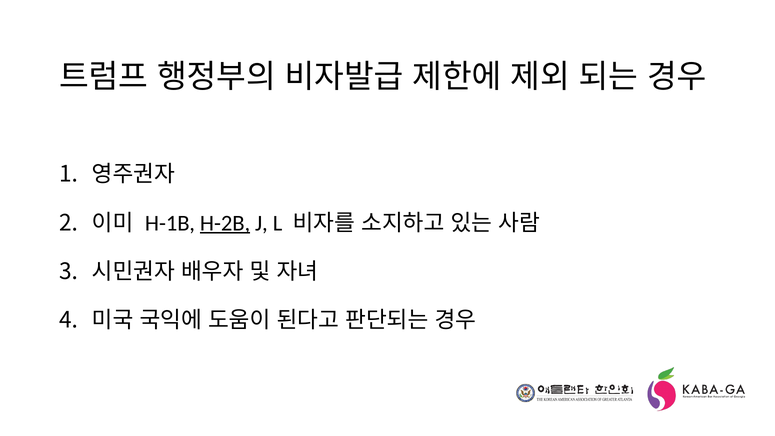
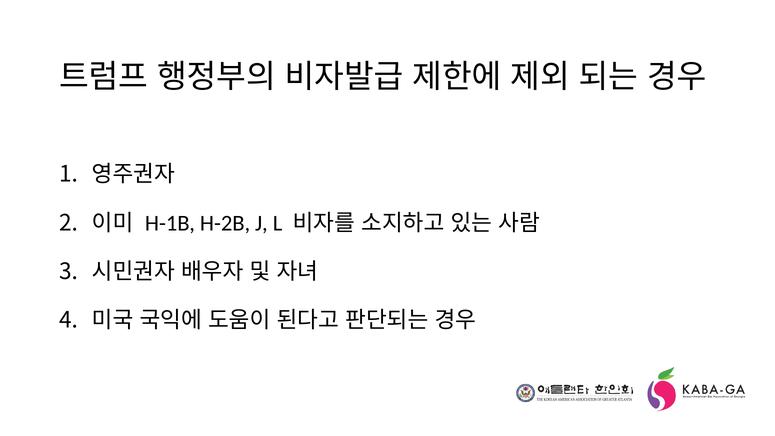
H-2B underline: present -> none
